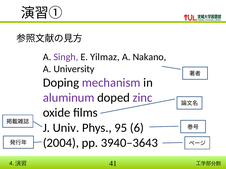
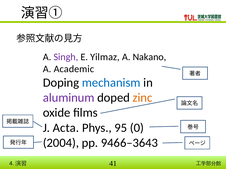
University: University -> Academic
mechanism colour: purple -> blue
zinc colour: purple -> orange
Univ: Univ -> Acta
6: 6 -> 0
3940–3643: 3940–3643 -> 9466–3643
